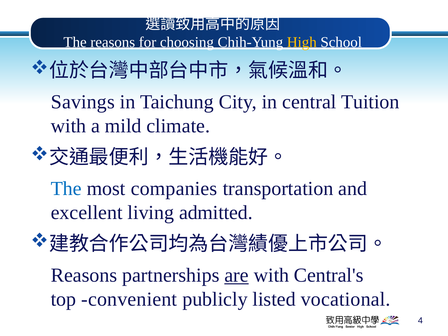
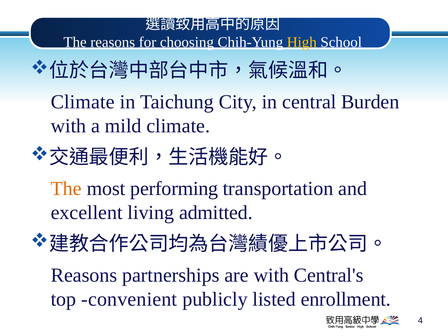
Savings at (83, 102): Savings -> Climate
Tuition: Tuition -> Burden
The at (66, 189) colour: blue -> orange
companies: companies -> performing
are underline: present -> none
vocational: vocational -> enrollment
